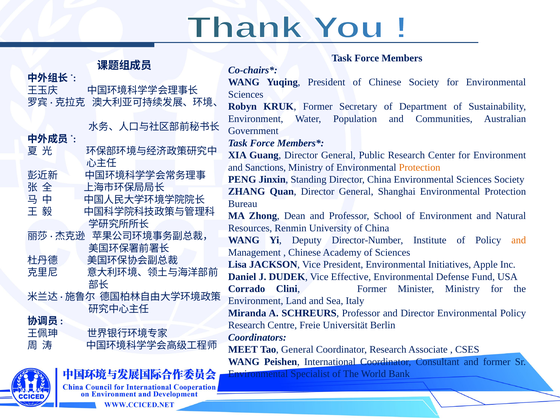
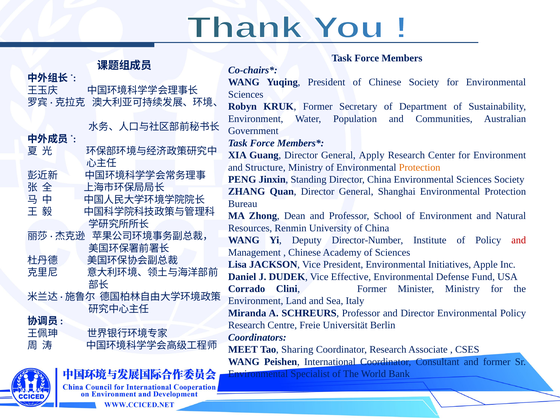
Public: Public -> Apply
Sanctions: Sanctions -> Structure
and at (519, 240) colour: orange -> red
Tao General: General -> Sharing
